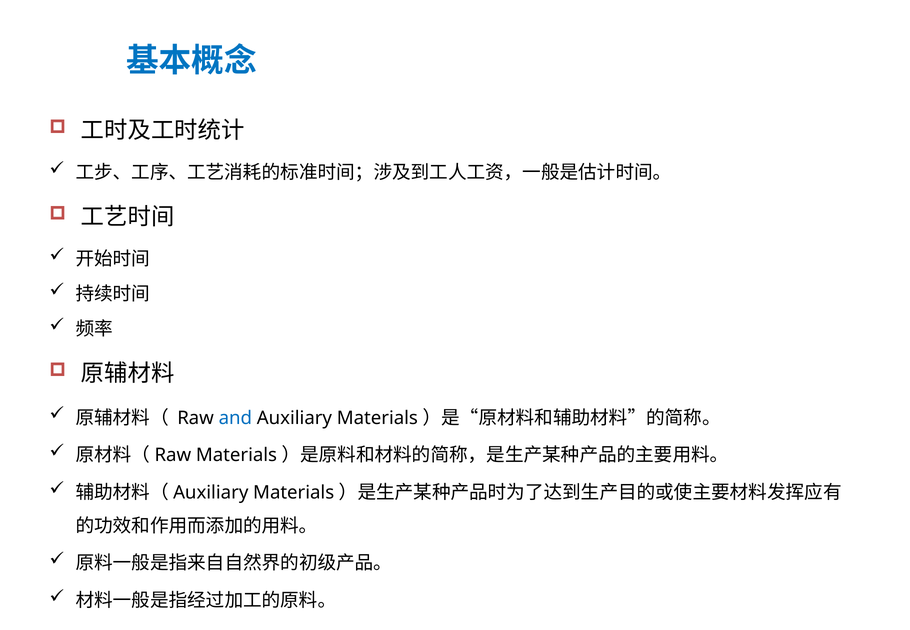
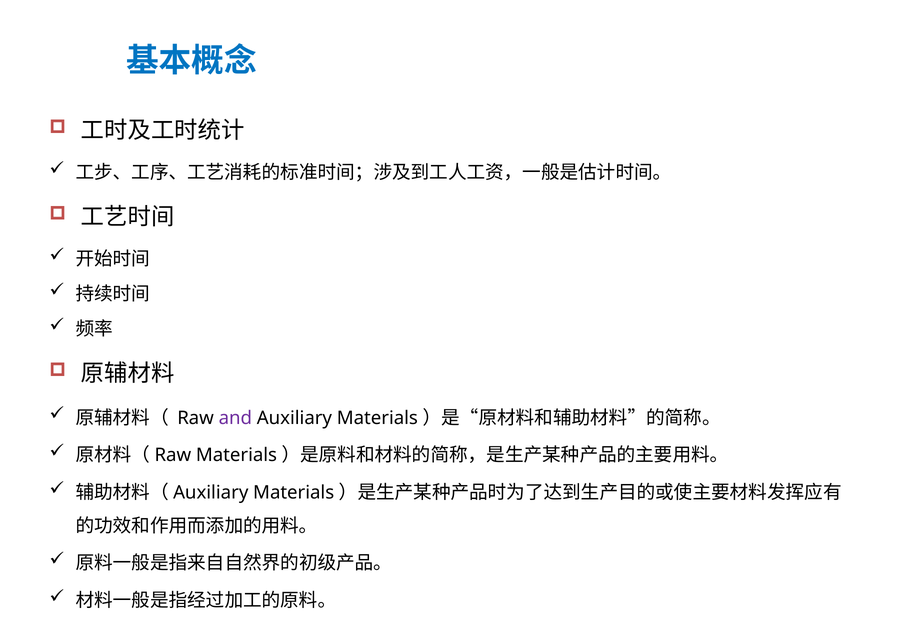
and colour: blue -> purple
